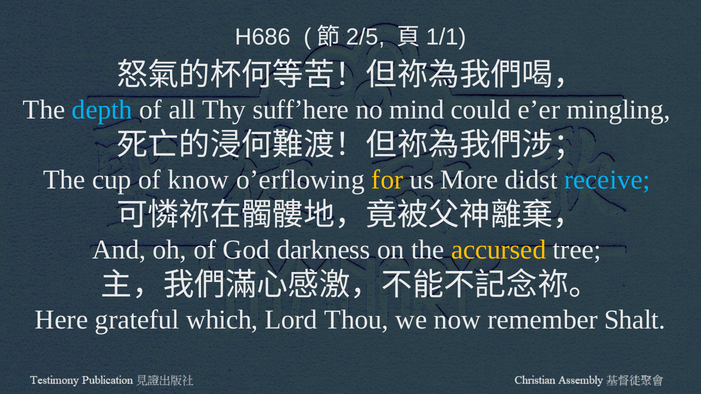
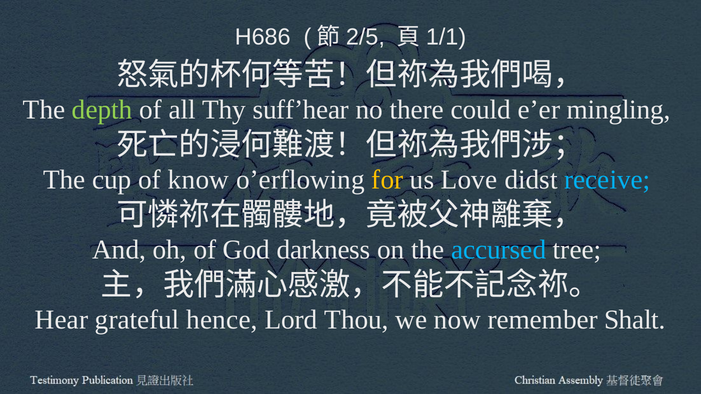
depth colour: light blue -> light green
suff’here: suff’here -> suff’hear
mind: mind -> there
More: More -> Love
accursed colour: yellow -> light blue
Here: Here -> Hear
which: which -> hence
